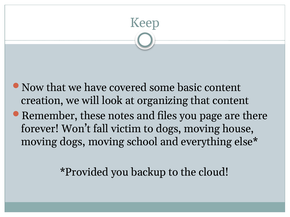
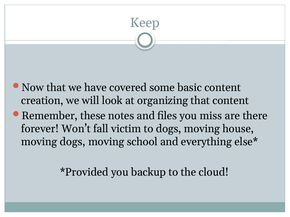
page: page -> miss
